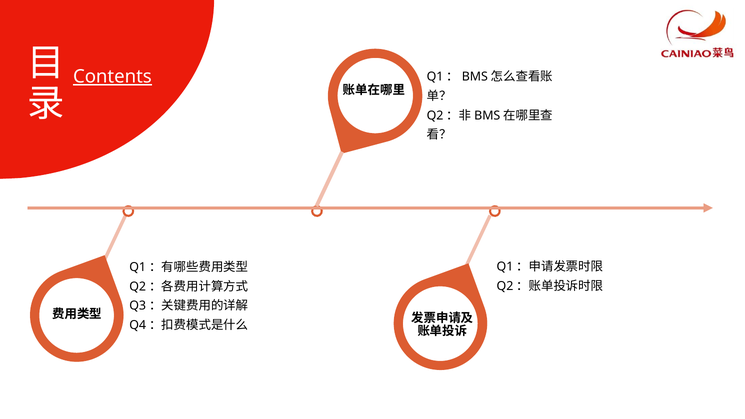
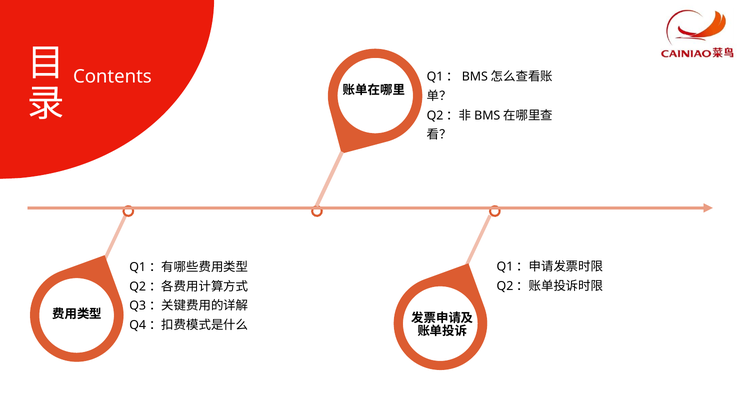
Contents underline: present -> none
